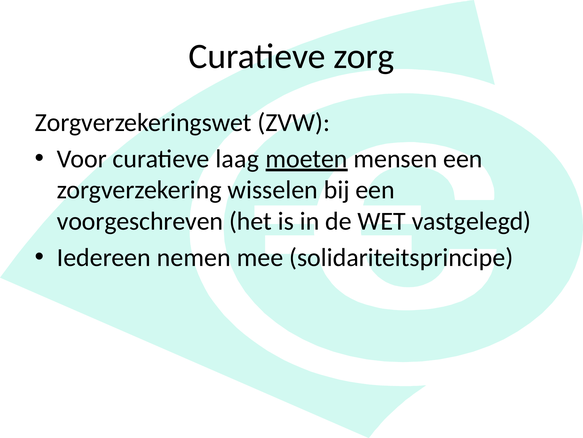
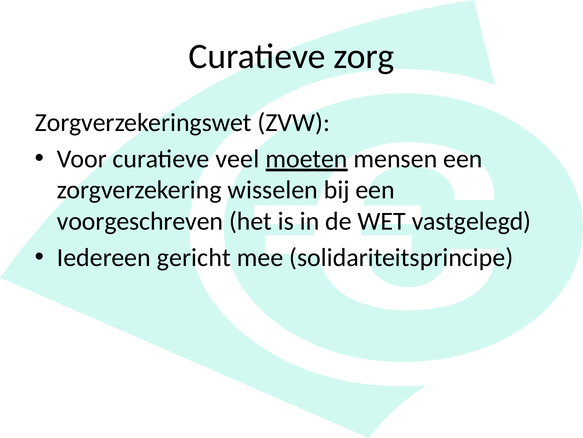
laag: laag -> veel
nemen: nemen -> gericht
